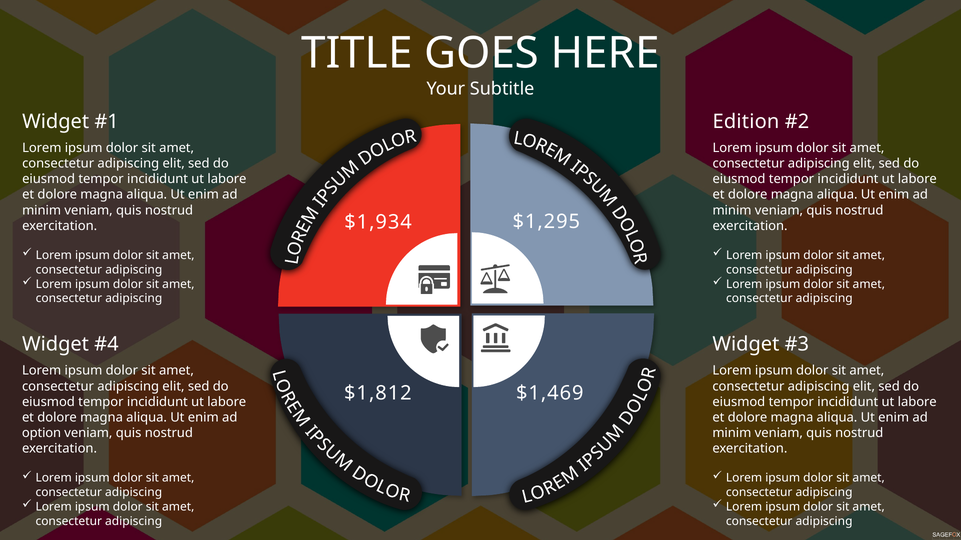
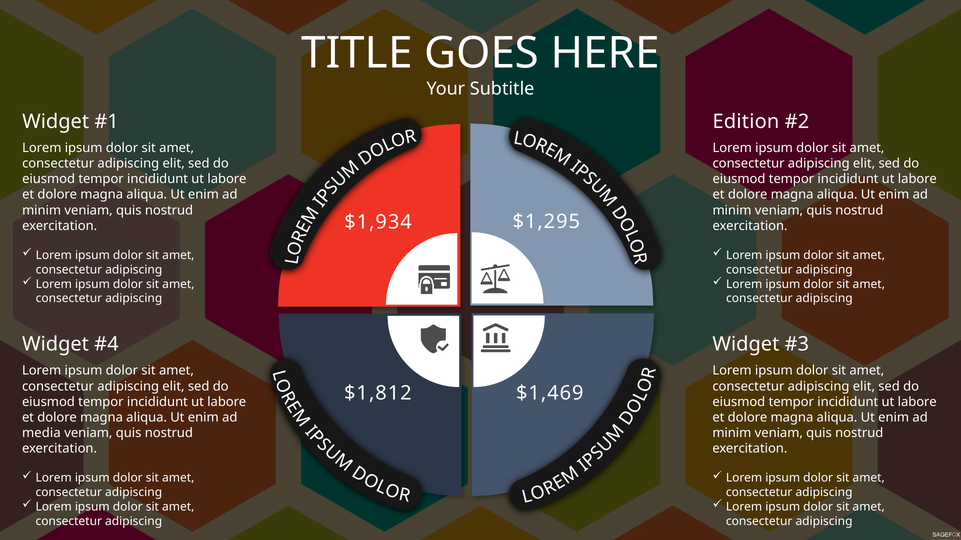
option: option -> media
